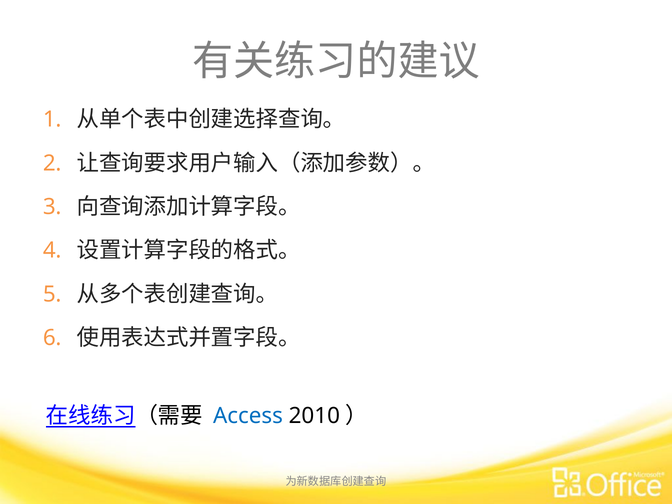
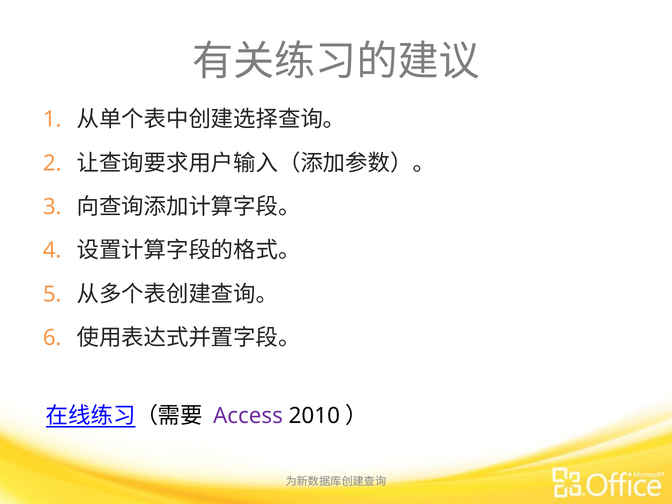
Access colour: blue -> purple
